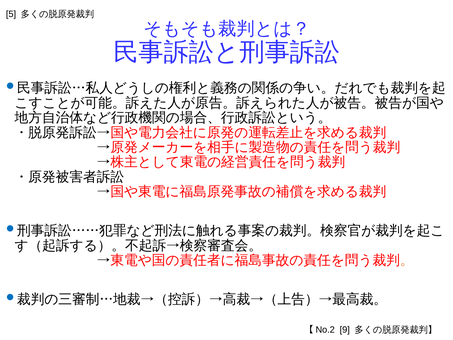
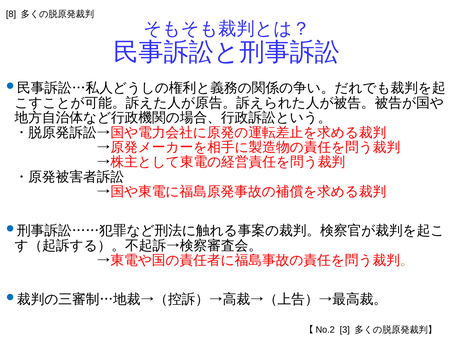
5: 5 -> 8
9: 9 -> 3
